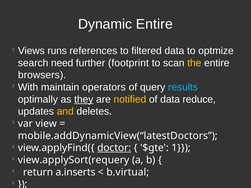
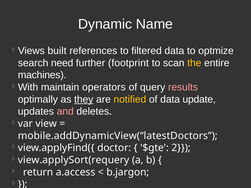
Dynamic Entire: Entire -> Name
runs: runs -> built
browsers: browsers -> machines
results colour: light blue -> pink
reduce: reduce -> update
and colour: yellow -> pink
doctor underline: present -> none
1: 1 -> 2
a.inserts: a.inserts -> a.access
b.virtual: b.virtual -> b.jargon
